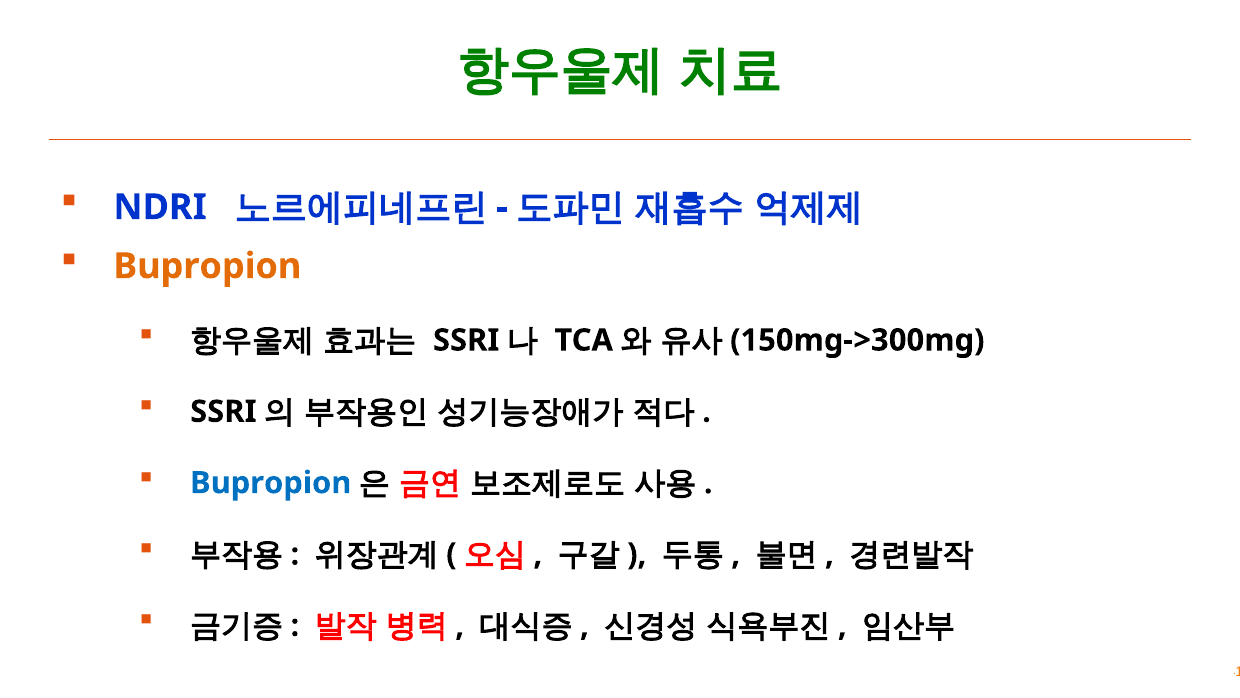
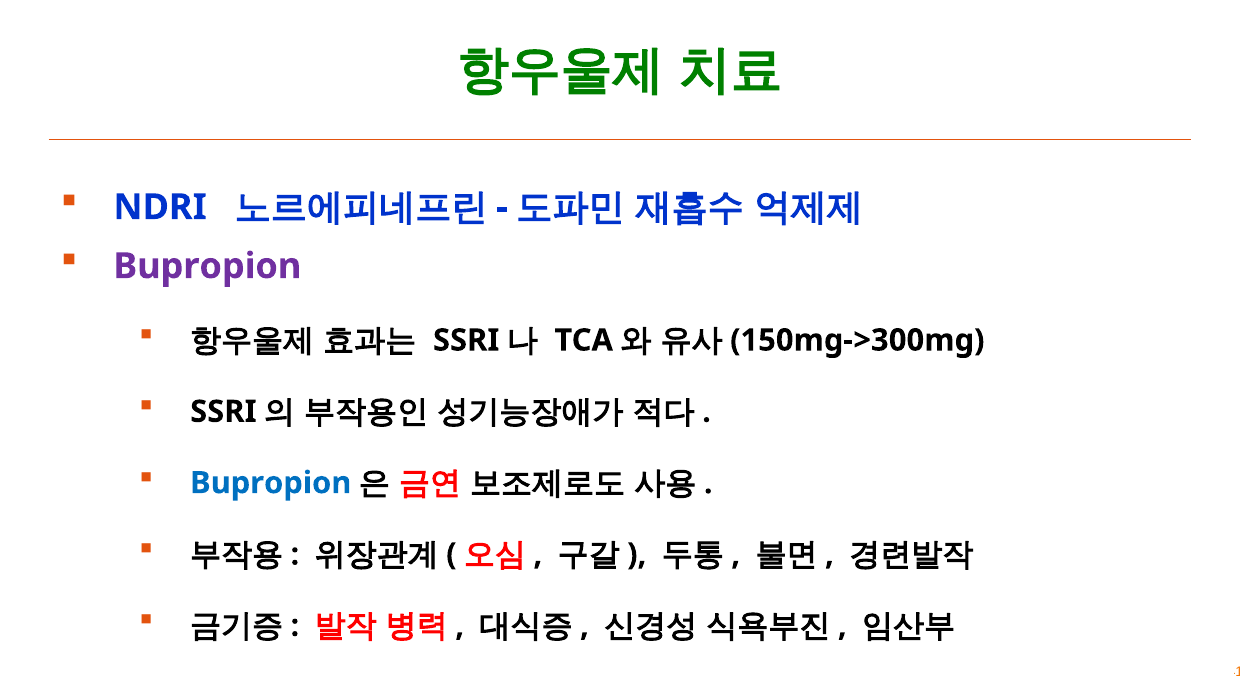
Bupropion at (207, 266) colour: orange -> purple
